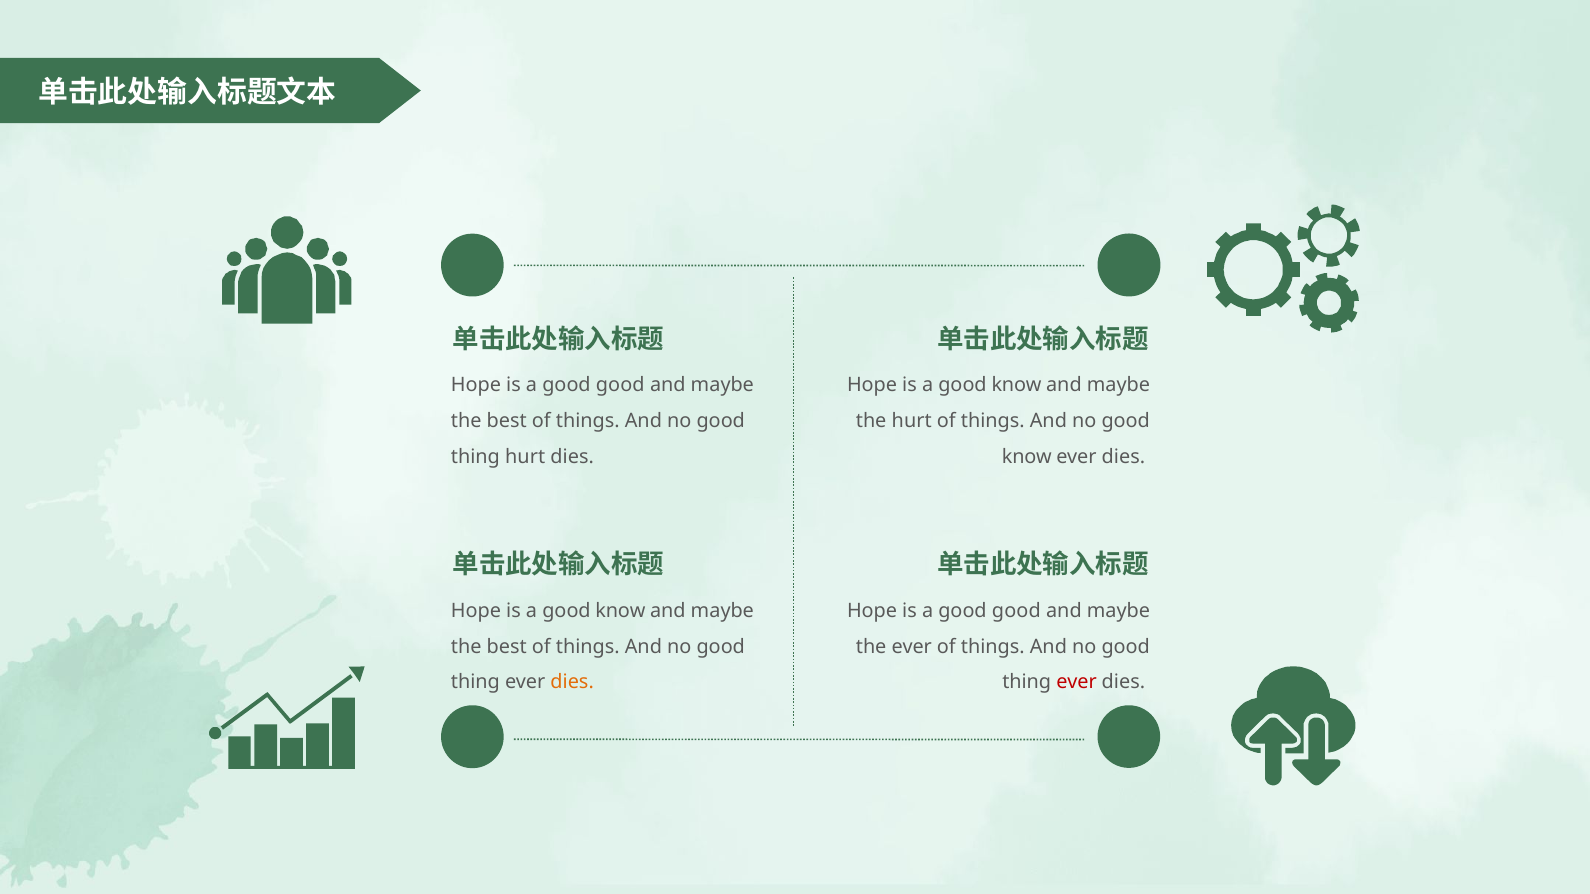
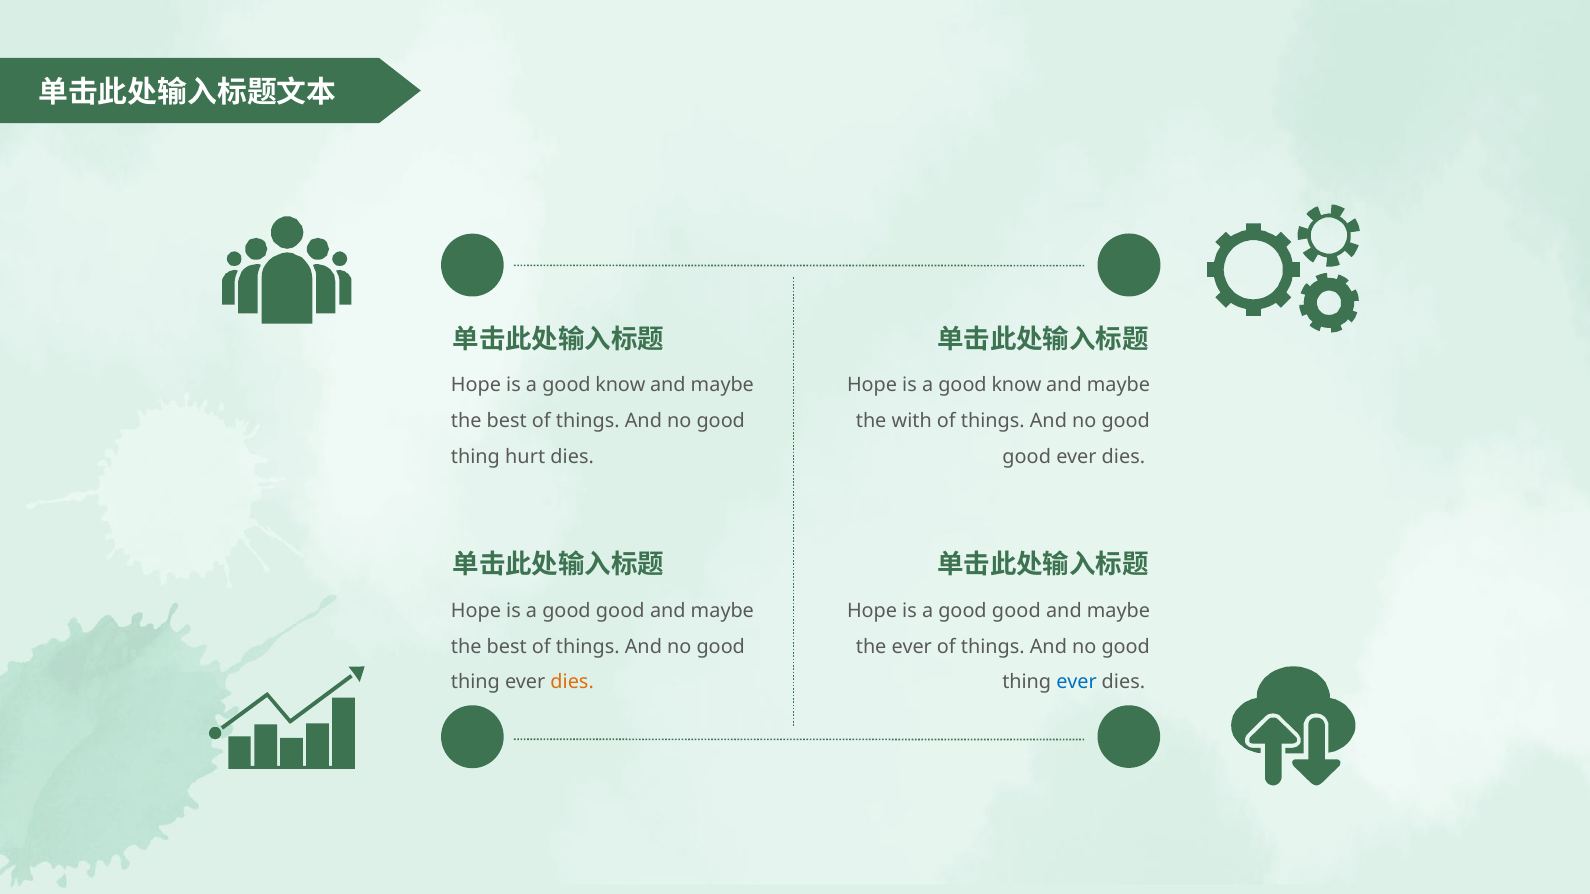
good at (620, 385): good -> know
the hurt: hurt -> with
know at (1027, 457): know -> good
know at (620, 611): know -> good
ever at (1077, 683) colour: red -> blue
